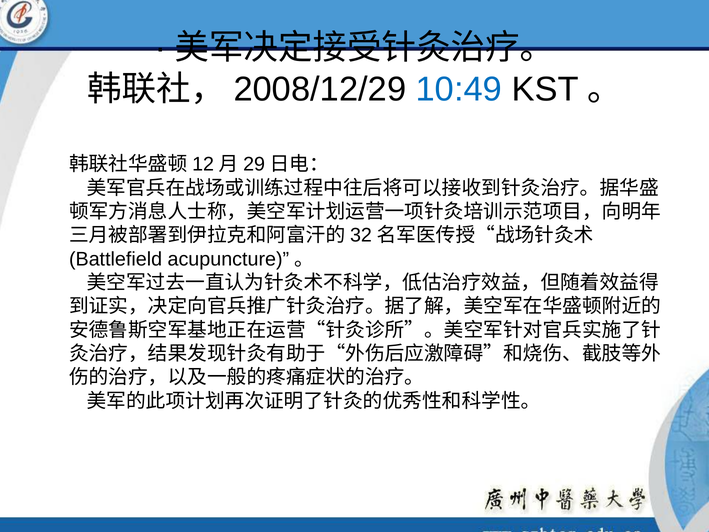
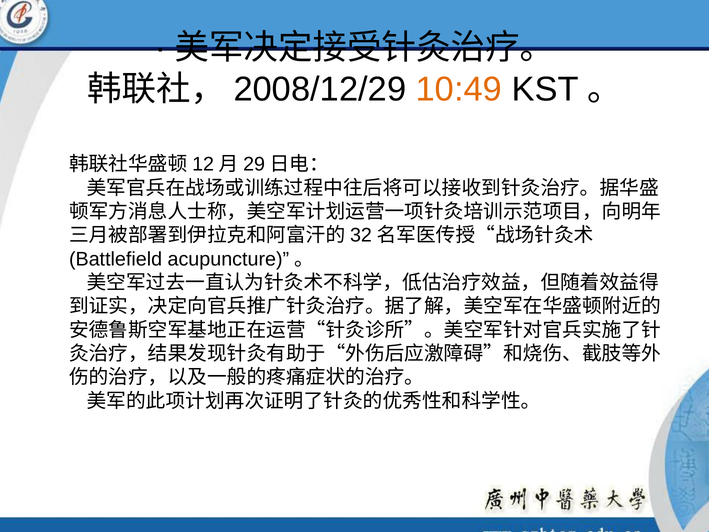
10:49 colour: blue -> orange
